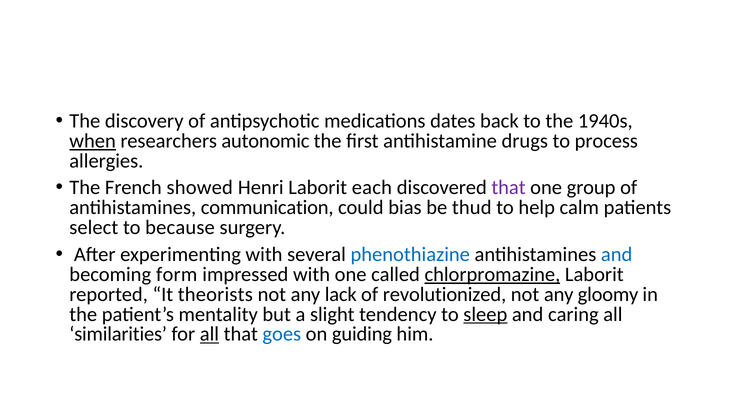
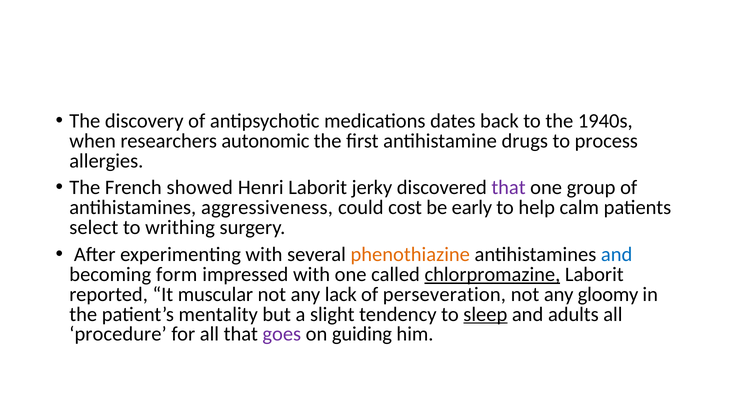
when underline: present -> none
each: each -> jerky
communication: communication -> aggressiveness
bias: bias -> cost
thud: thud -> early
because: because -> writhing
phenothiazine colour: blue -> orange
theorists: theorists -> muscular
revolutionized: revolutionized -> perseveration
caring: caring -> adults
similarities: similarities -> procedure
all at (209, 335) underline: present -> none
goes colour: blue -> purple
